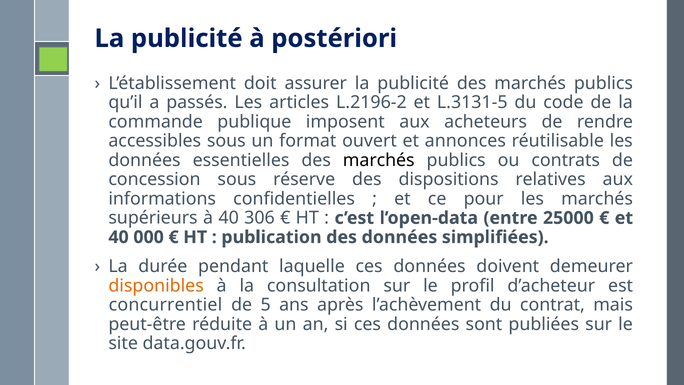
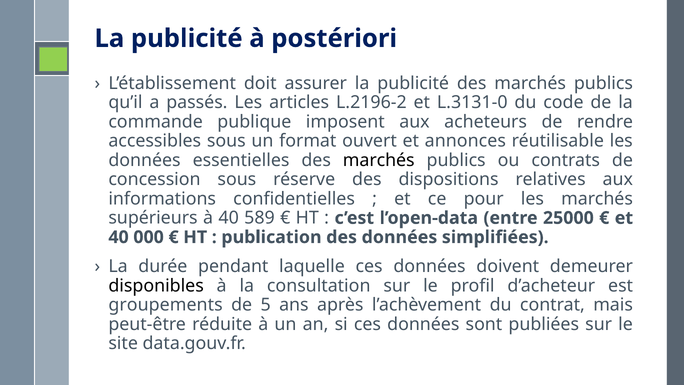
L.3131-5: L.3131-5 -> L.3131-0
306: 306 -> 589
disponibles colour: orange -> black
concurrentiel: concurrentiel -> groupements
